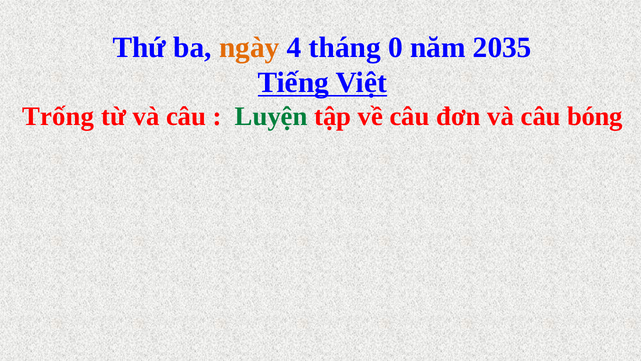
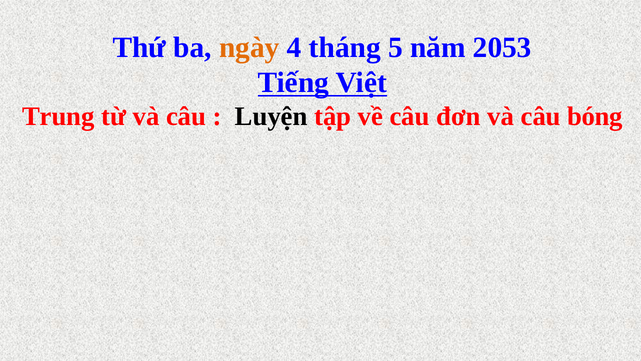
0: 0 -> 5
2035: 2035 -> 2053
Trống: Trống -> Trung
Luyện colour: green -> black
